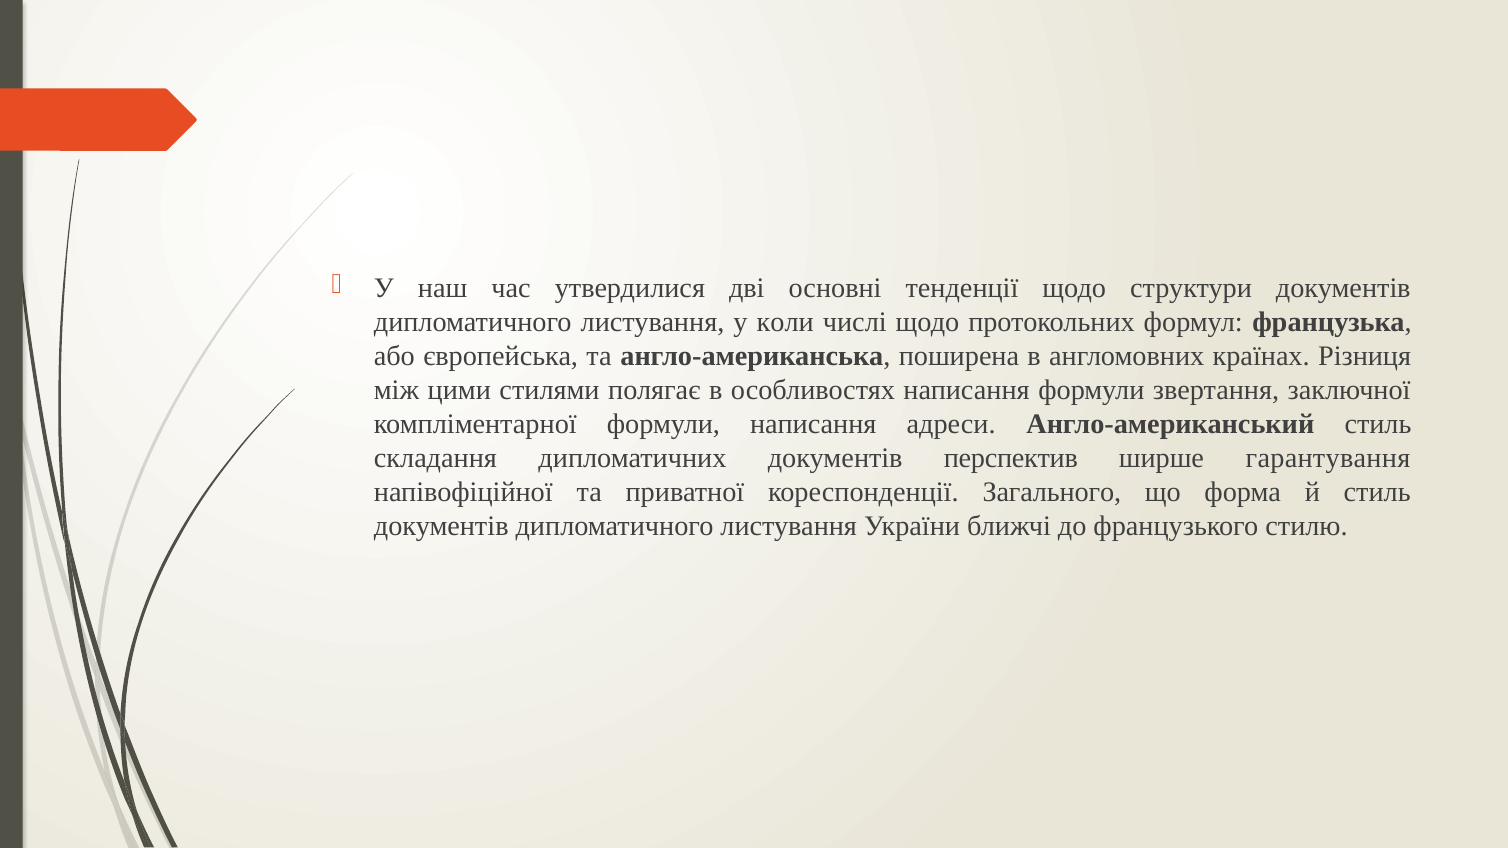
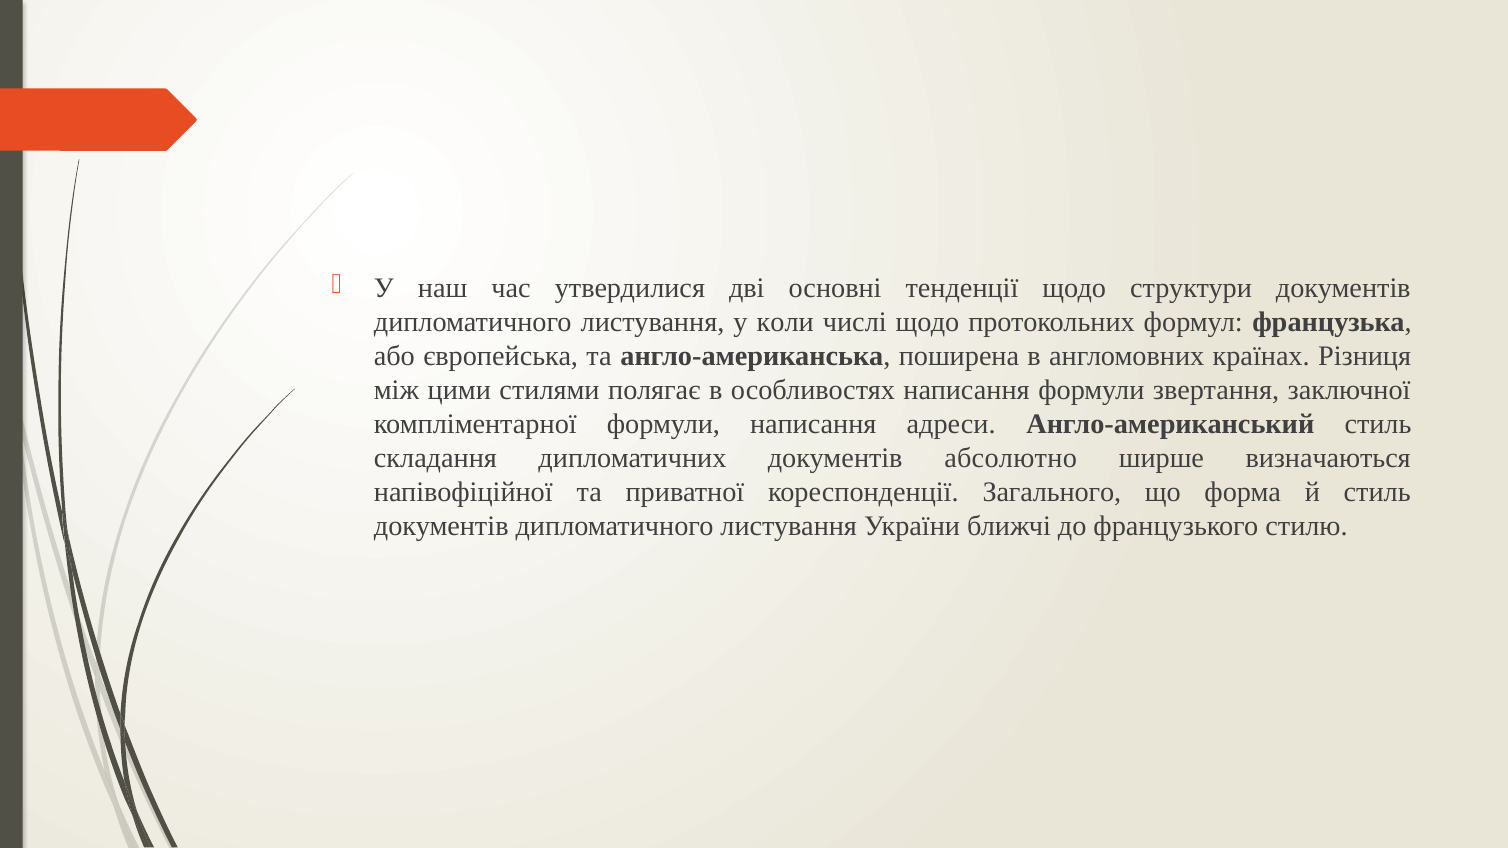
перспектив: перспектив -> абсолютно
гарантування: гарантування -> визначаються
